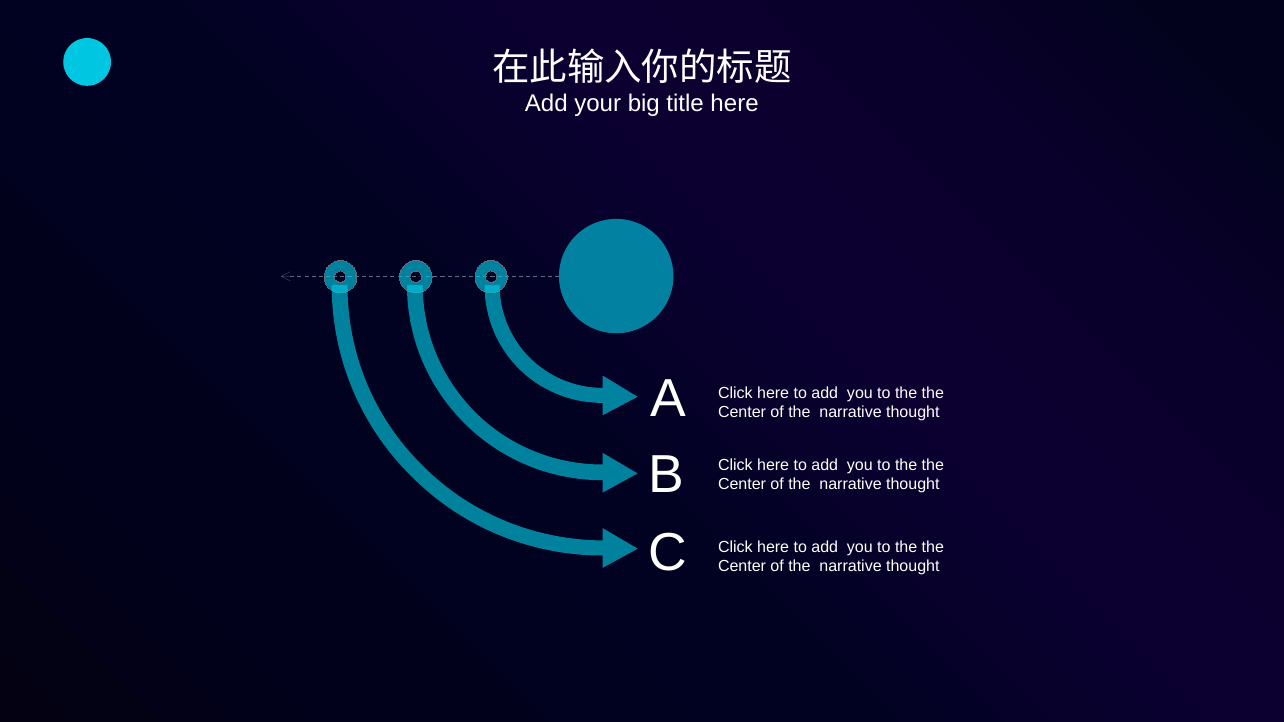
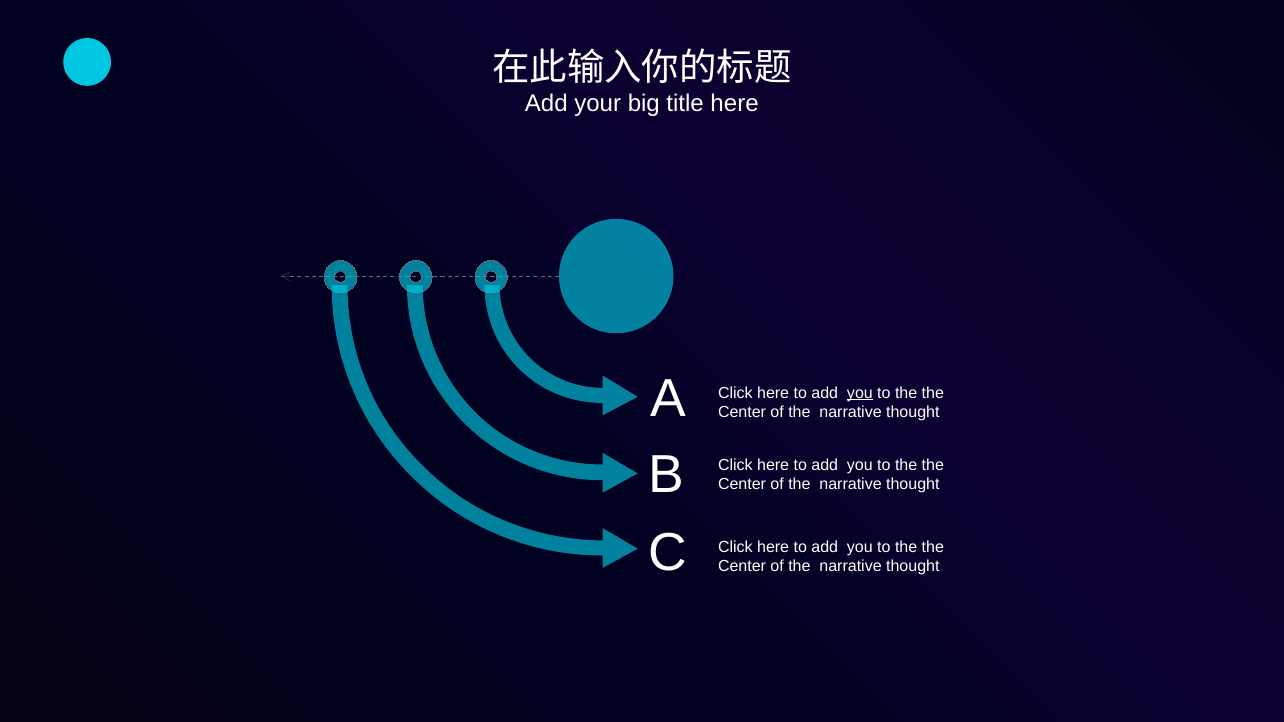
you at (860, 393) underline: none -> present
